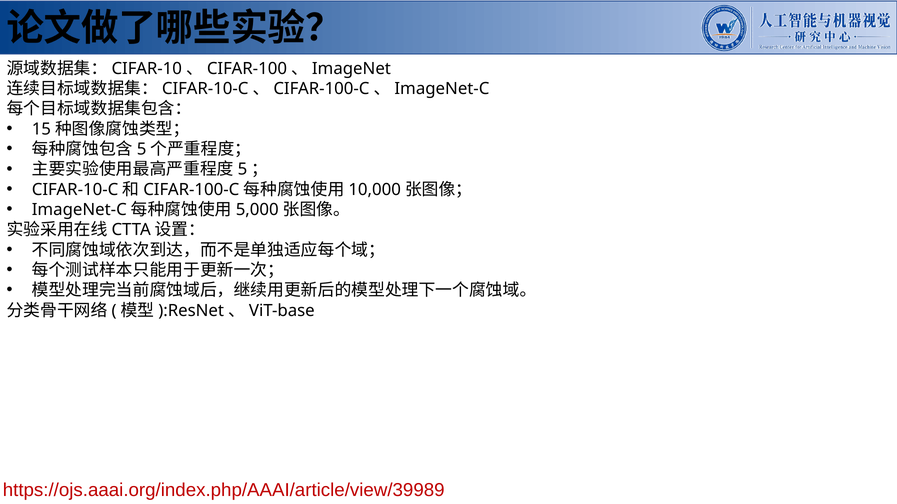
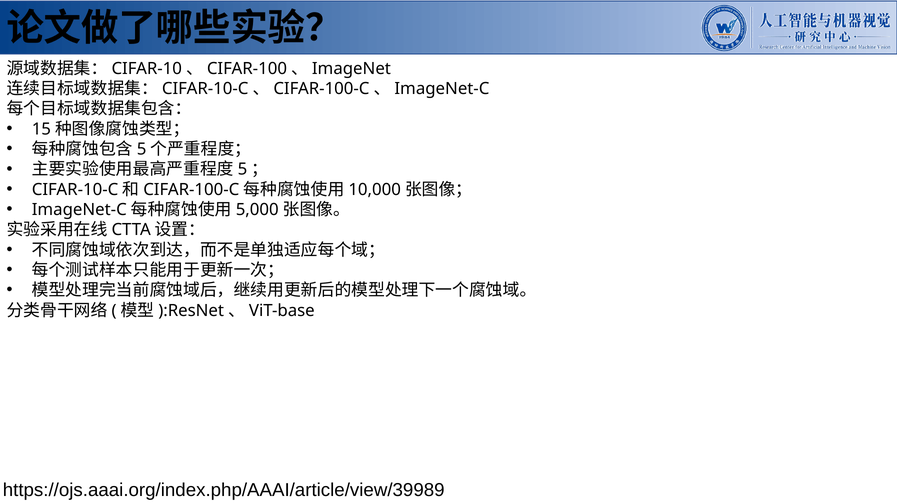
https://ojs.aaai.org/index.php/AAAI/article/view/39989 colour: red -> black
